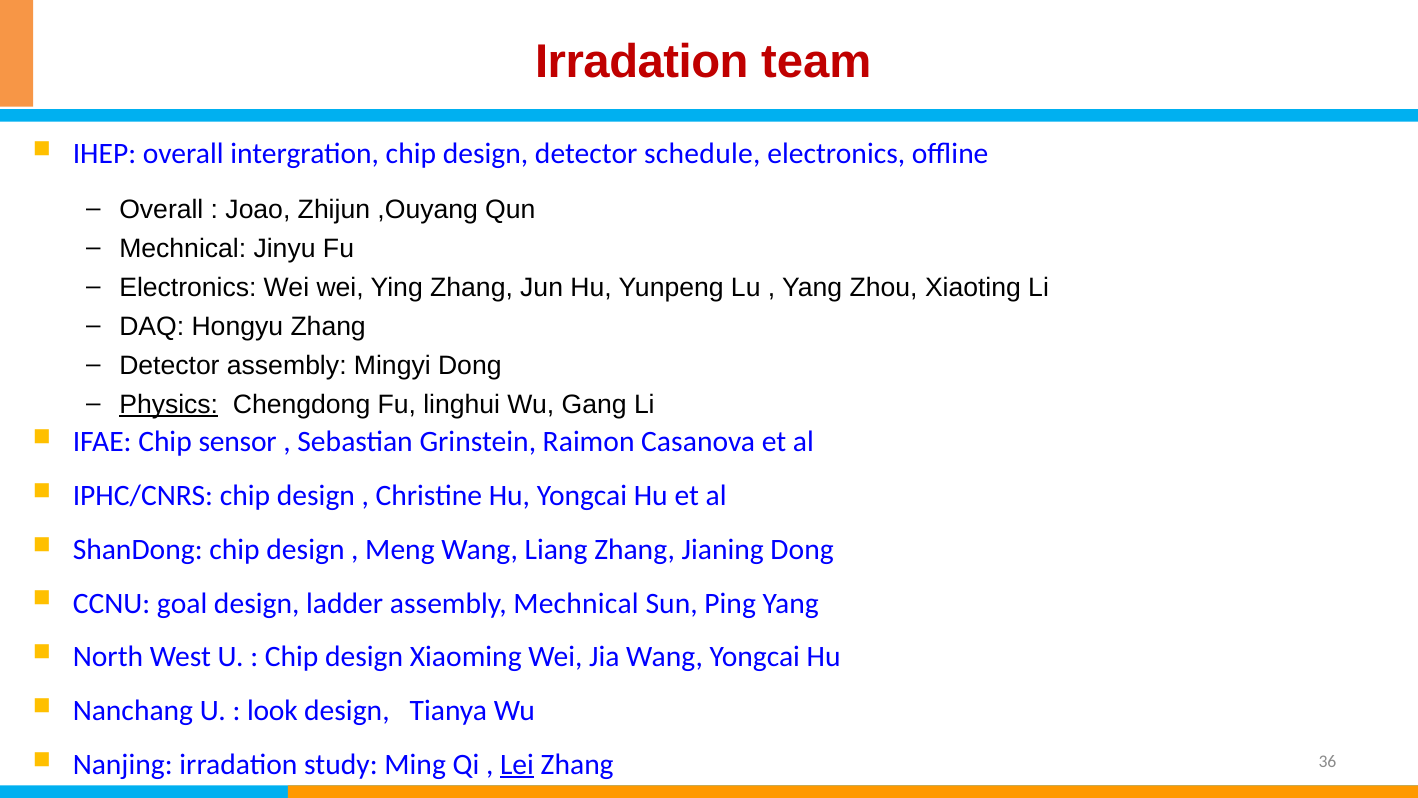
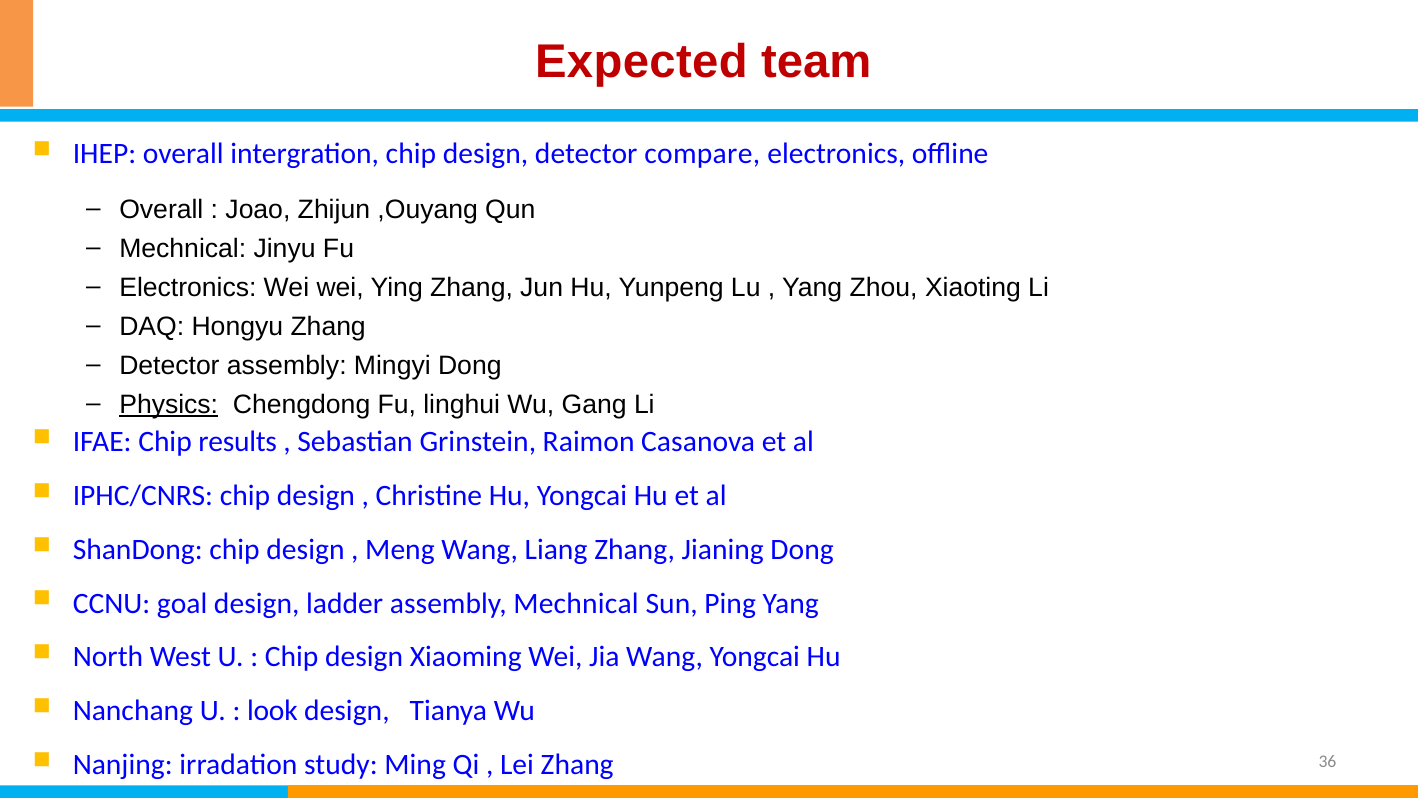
Irradation at (642, 62): Irradation -> Expected
schedule: schedule -> compare
sensor: sensor -> results
Lei underline: present -> none
